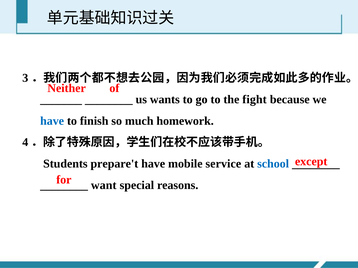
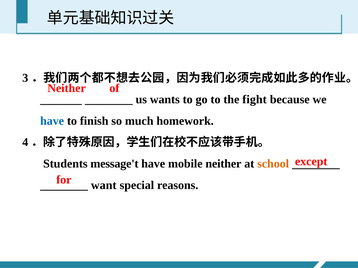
prepare't: prepare't -> message't
mobile service: service -> neither
school colour: blue -> orange
